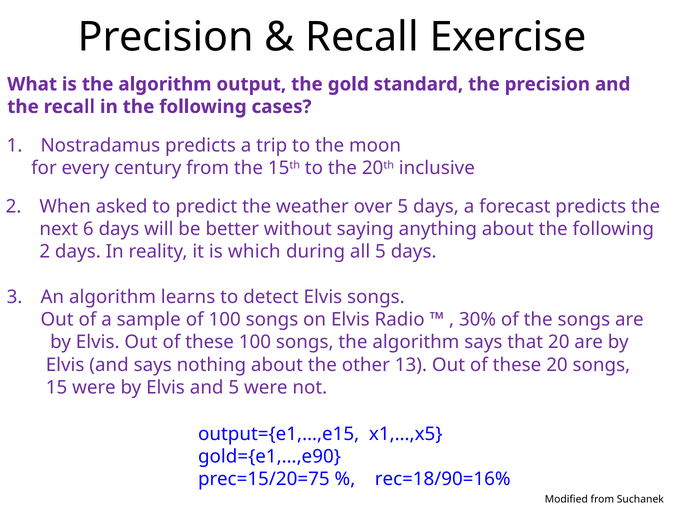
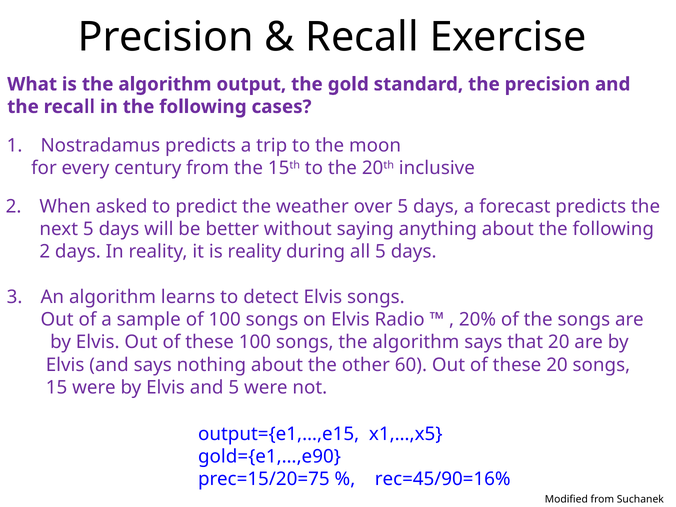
next 6: 6 -> 5
is which: which -> reality
30%: 30% -> 20%
13: 13 -> 60
rec=18/90=16%: rec=18/90=16% -> rec=45/90=16%
